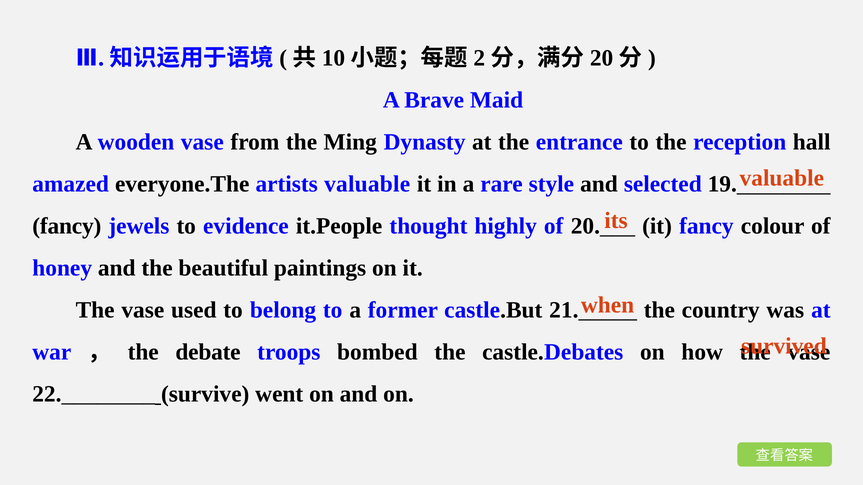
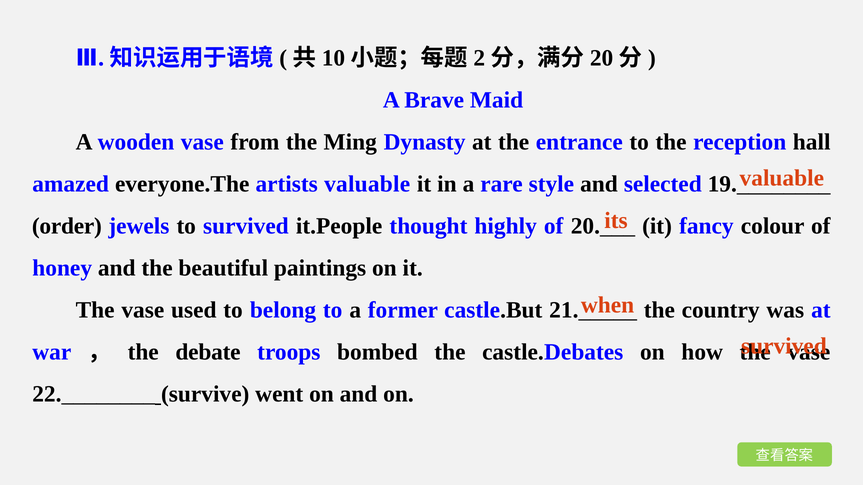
fancy at (67, 226): fancy -> order
to evidence: evidence -> survived
